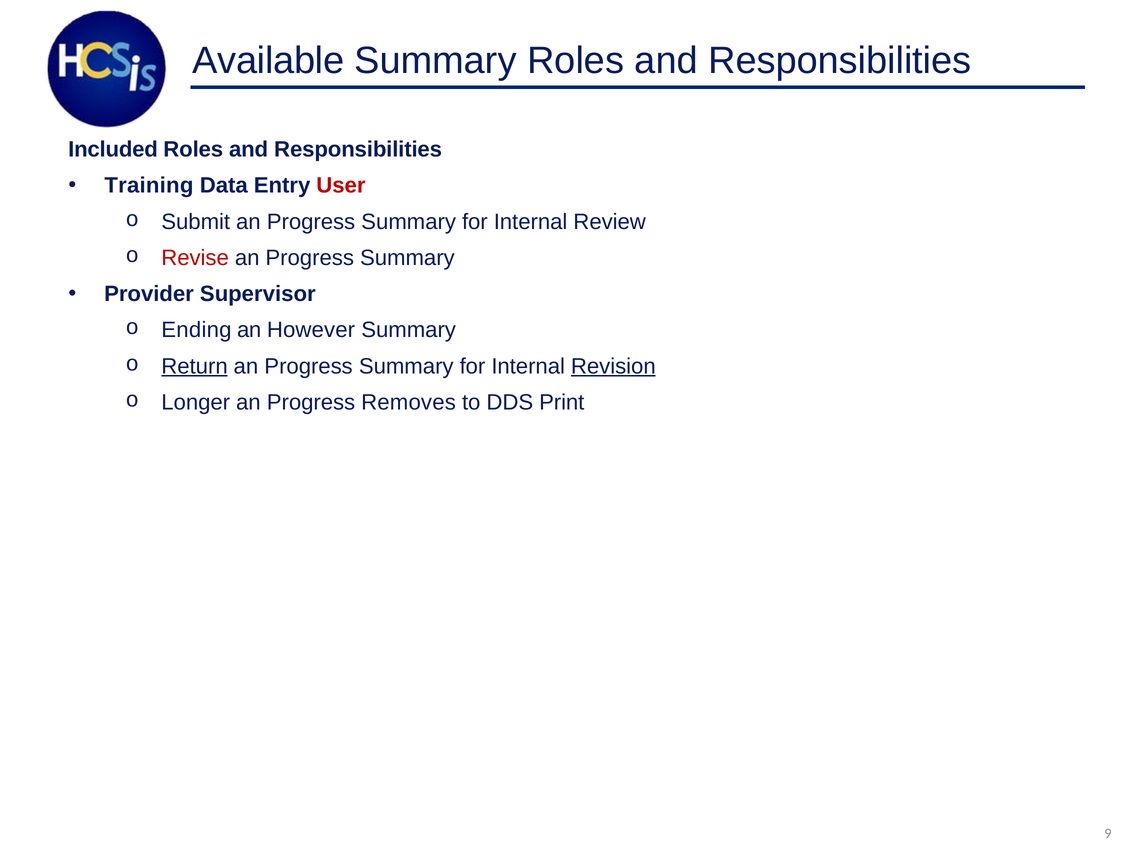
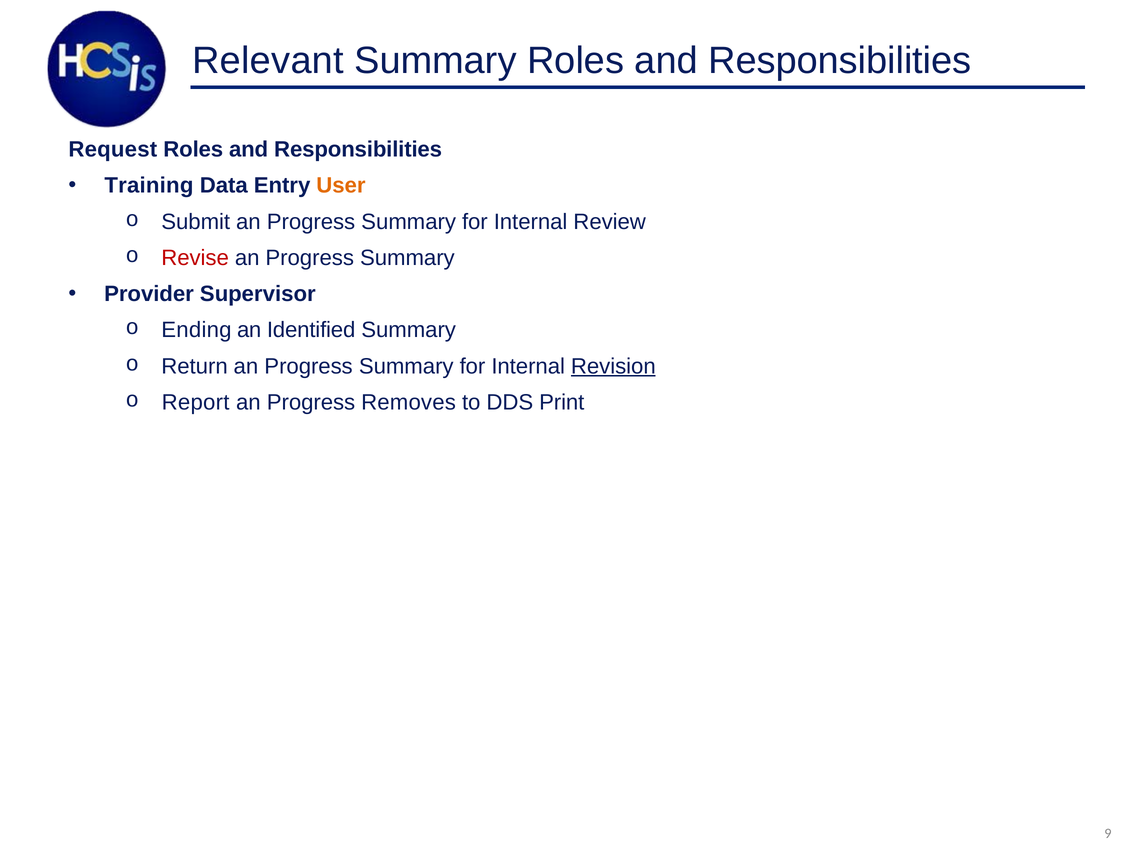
Available: Available -> Relevant
Included: Included -> Request
User colour: red -> orange
However: However -> Identified
Return underline: present -> none
Longer: Longer -> Report
